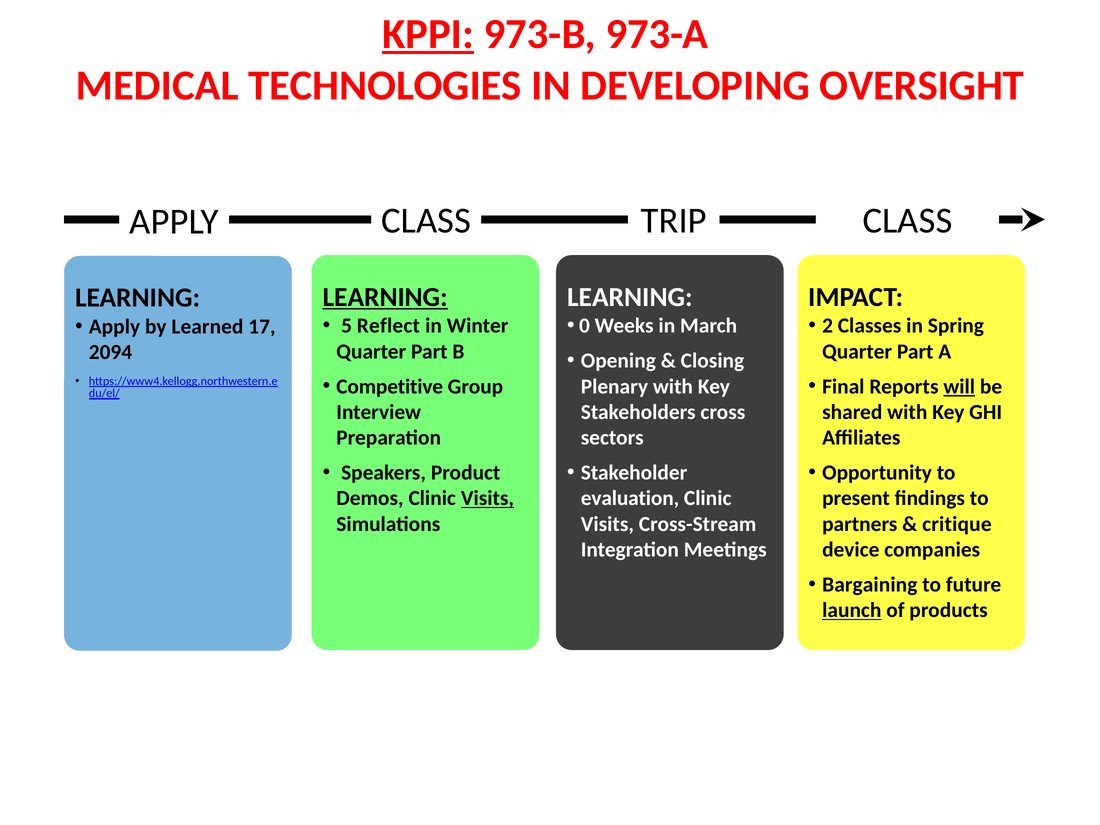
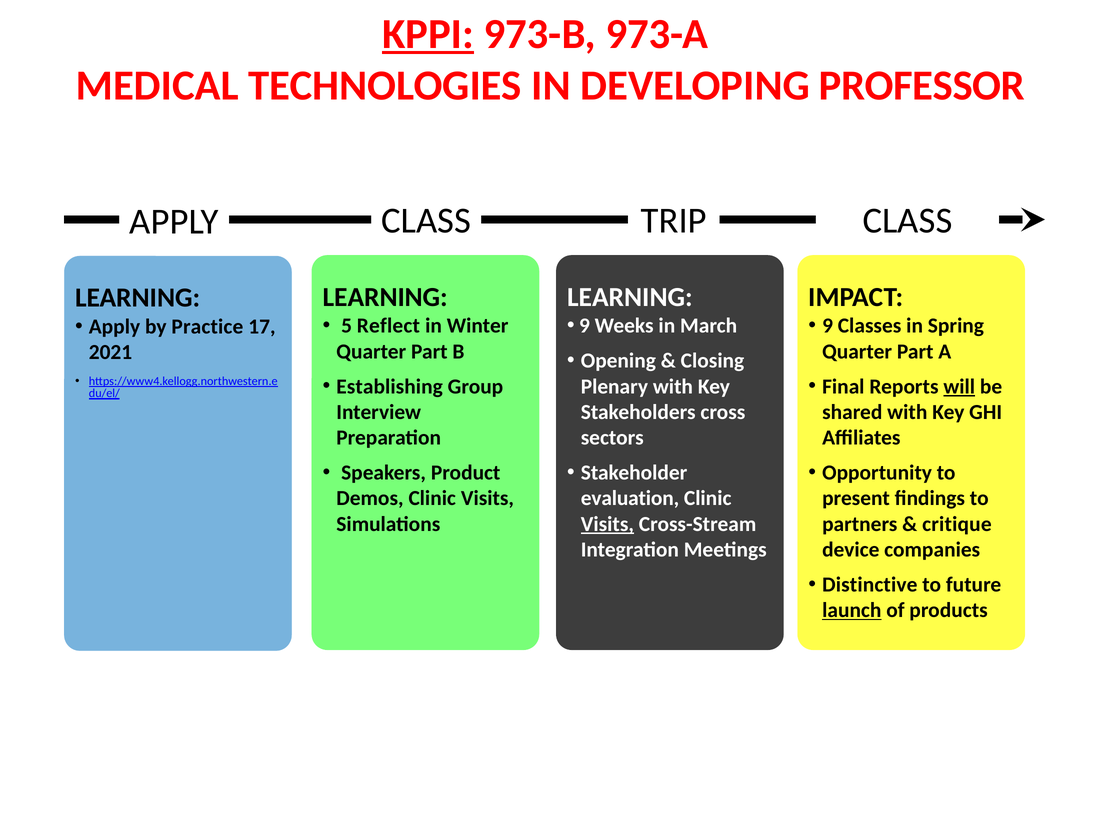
OVERSIGHT: OVERSIGHT -> PROFESSOR
LEARNING at (385, 297) underline: present -> none
0 at (585, 326): 0 -> 9
2 at (828, 326): 2 -> 9
Learned: Learned -> Practice
2094: 2094 -> 2021
Competitive: Competitive -> Establishing
Visits at (487, 498) underline: present -> none
Visits at (607, 524) underline: none -> present
Bargaining: Bargaining -> Distinctive
